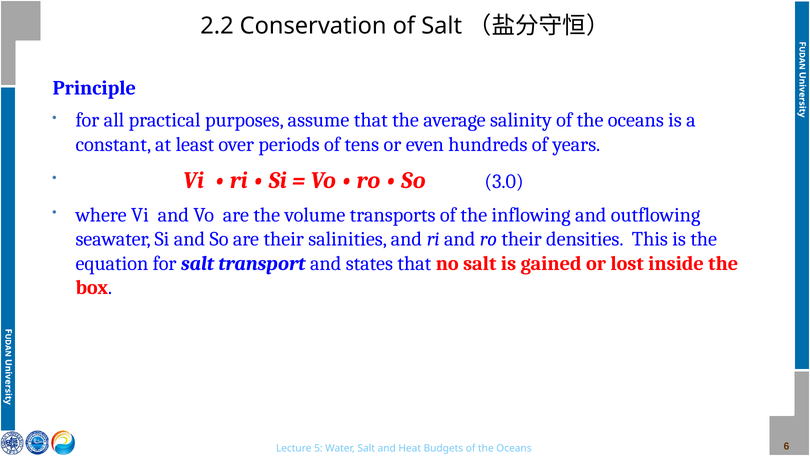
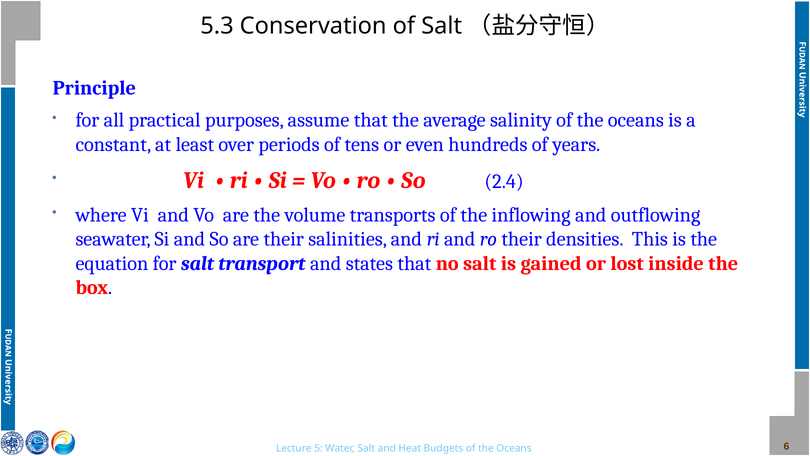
2.2: 2.2 -> 5.3
3.0: 3.0 -> 2.4
